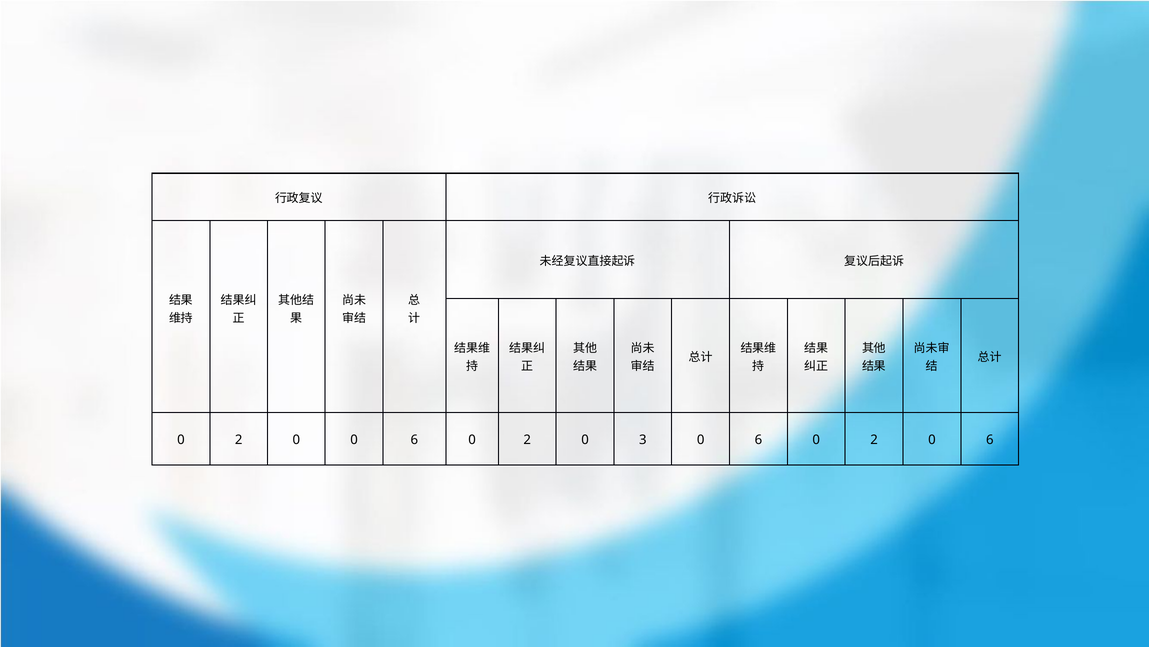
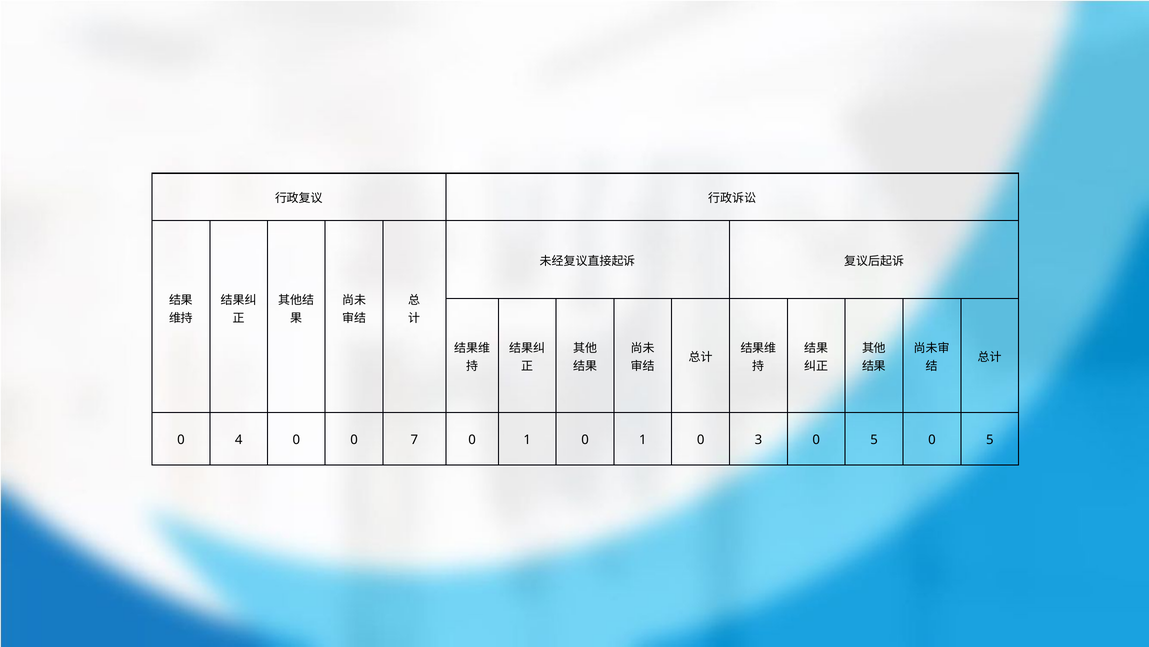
2 at (239, 439): 2 -> 4
0 0 6: 6 -> 7
2 at (527, 439): 2 -> 1
3 at (643, 439): 3 -> 1
6 at (758, 439): 6 -> 3
2 at (874, 439): 2 -> 5
6 at (990, 439): 6 -> 5
